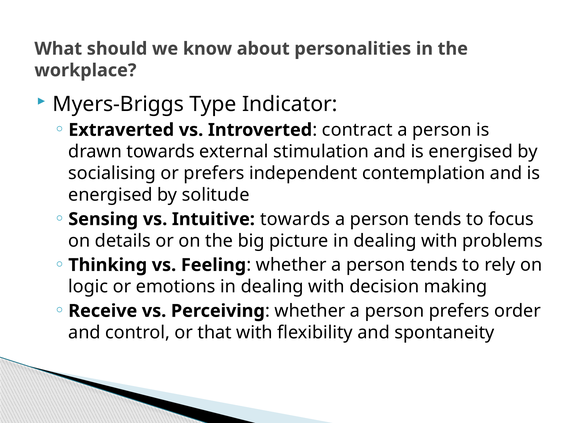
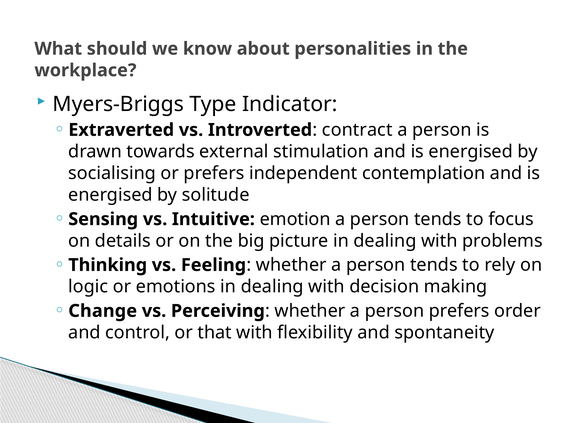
Intuitive towards: towards -> emotion
Receive: Receive -> Change
